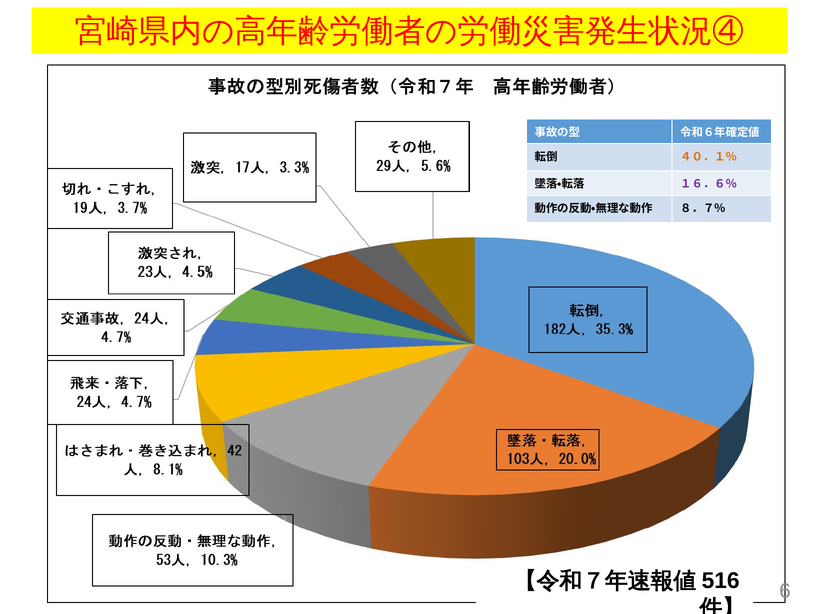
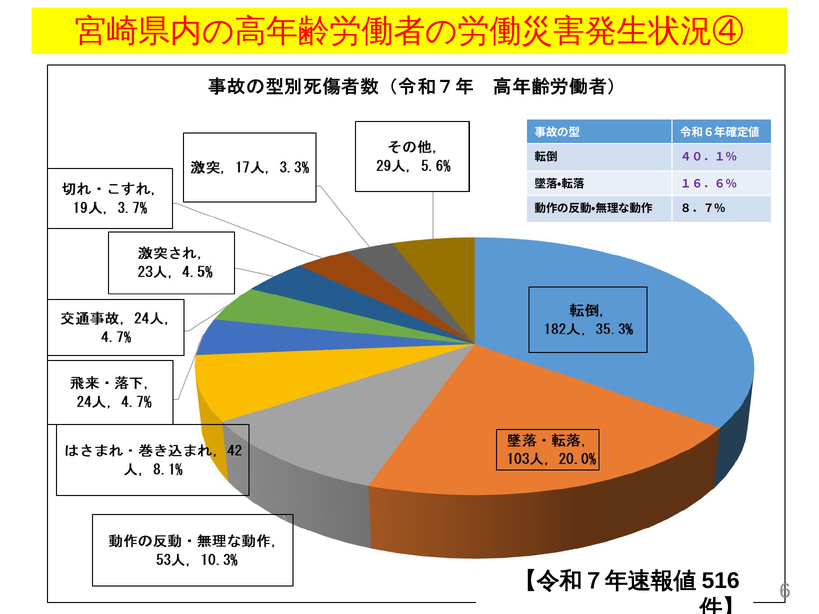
４０．１％ colour: orange -> purple
